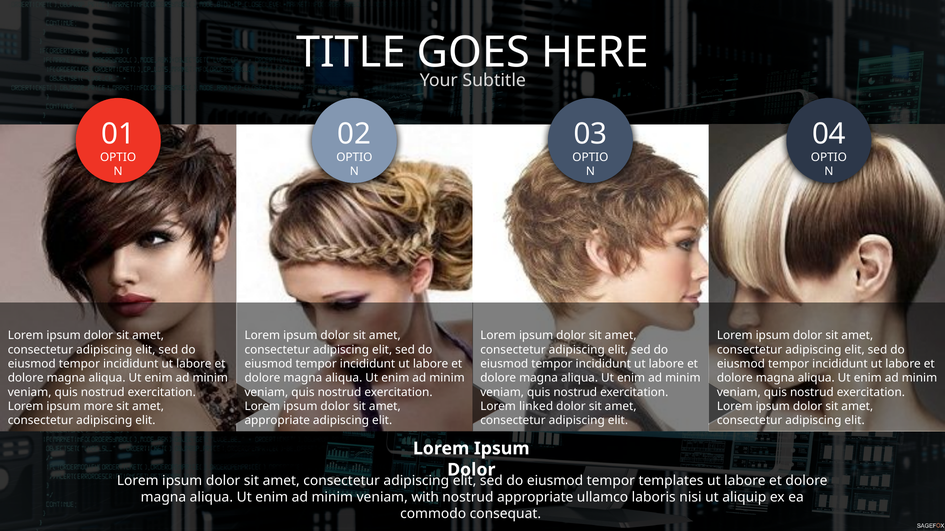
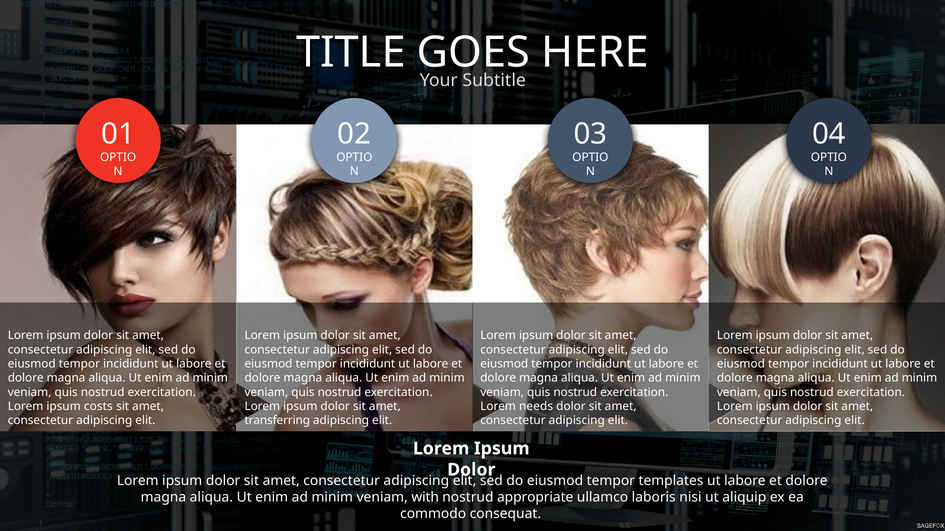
more: more -> costs
linked: linked -> needs
appropriate at (277, 421): appropriate -> transferring
